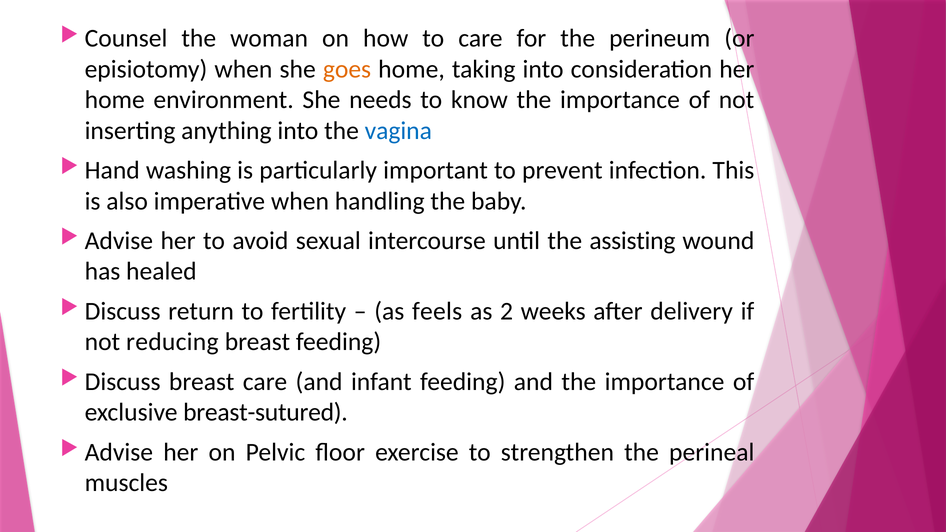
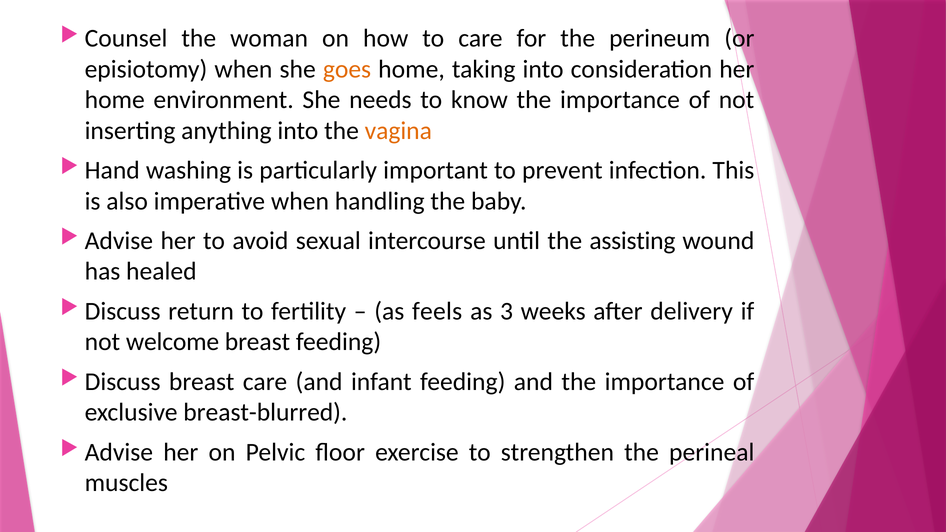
vagina colour: blue -> orange
2: 2 -> 3
reducing: reducing -> welcome
breast-sutured: breast-sutured -> breast-blurred
